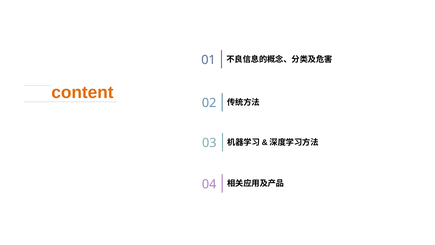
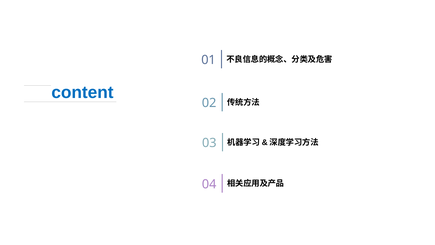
content colour: orange -> blue
